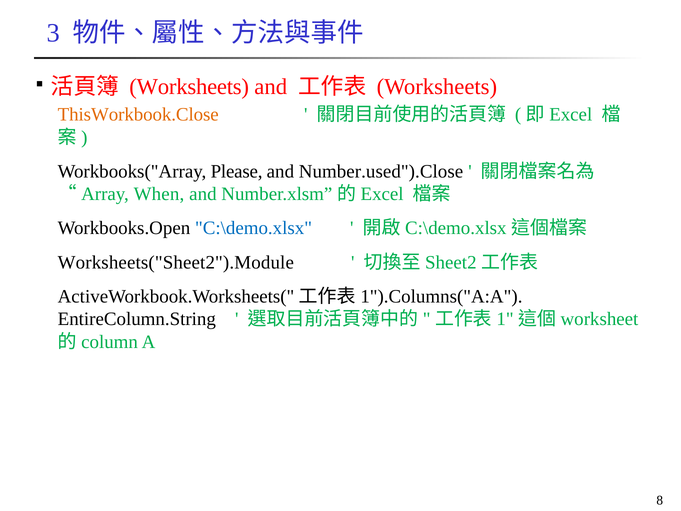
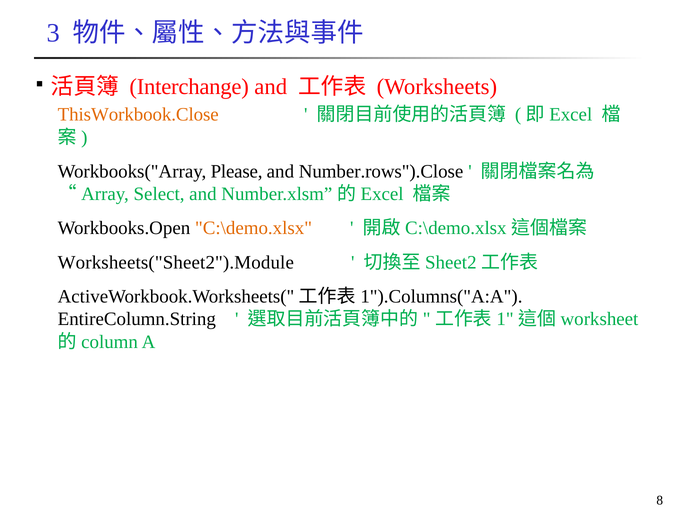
Worksheets at (189, 87): Worksheets -> Interchange
Number.used").Close: Number.used").Close -> Number.rows").Close
When: When -> Select
C:\demo.xlsx colour: blue -> orange
